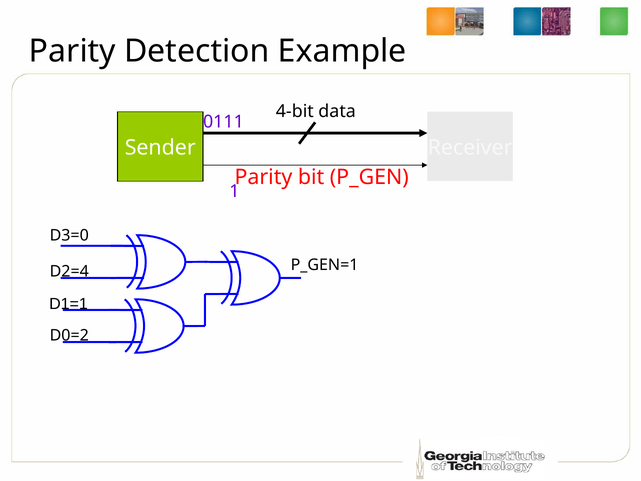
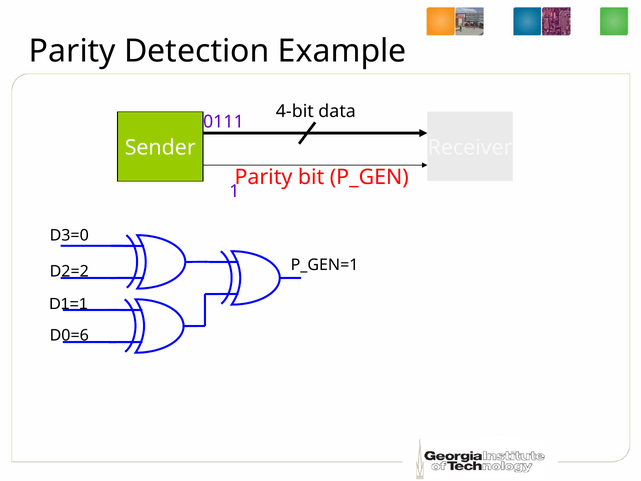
D2=4: D2=4 -> D2=2
D0=2: D0=2 -> D0=6
